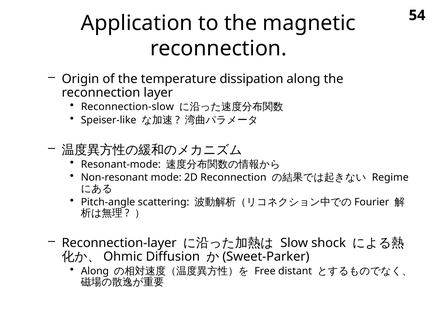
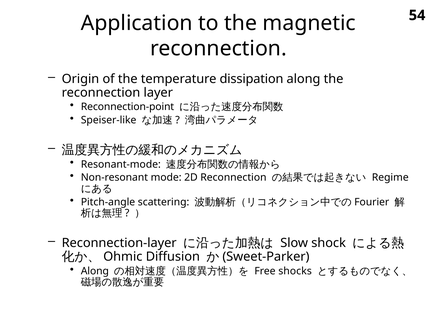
Reconnection-slow: Reconnection-slow -> Reconnection-point
distant: distant -> shocks
